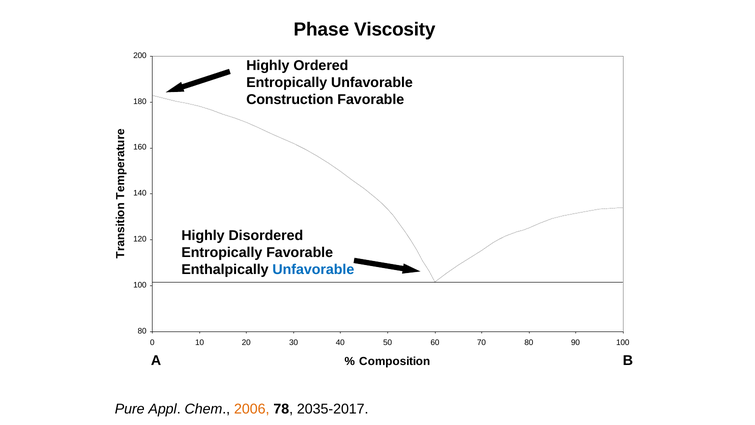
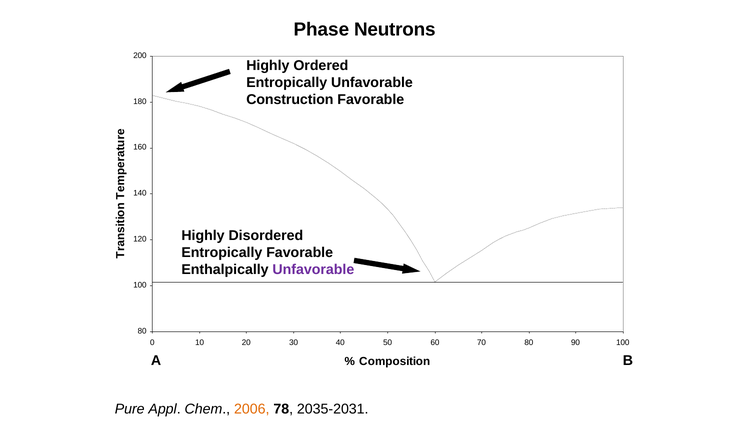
Viscosity: Viscosity -> Neutrons
Unfavorable at (313, 269) colour: blue -> purple
2035-2017: 2035-2017 -> 2035-2031
